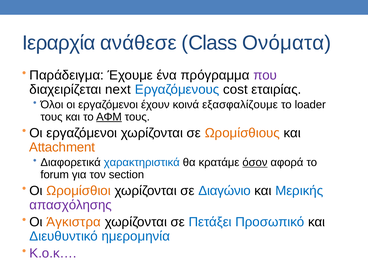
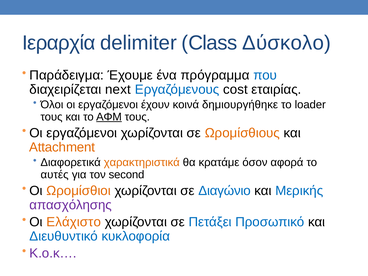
ανάθεσε: ανάθεσε -> delimiter
Ονόματα: Ονόματα -> Δύσκολο
που colour: purple -> blue
εξασφαλίζουμε: εξασφαλίζουμε -> δημιουργήθηκε
χαρακτηριστικά colour: blue -> orange
όσον underline: present -> none
forum: forum -> αυτές
section: section -> second
Άγκιστρα: Άγκιστρα -> Ελάχιστο
ημερομηνία: ημερομηνία -> κυκλοφορία
